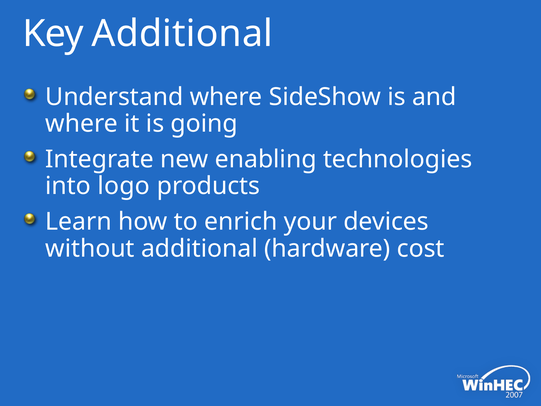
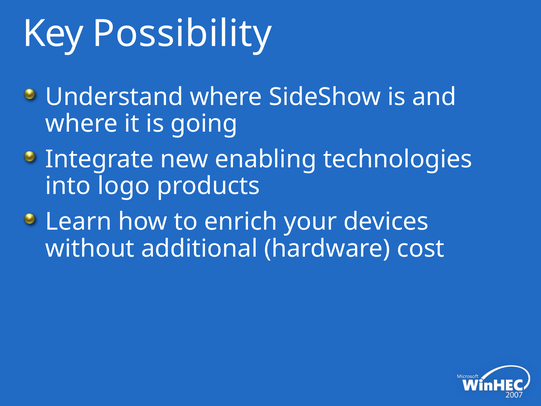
Key Additional: Additional -> Possibility
